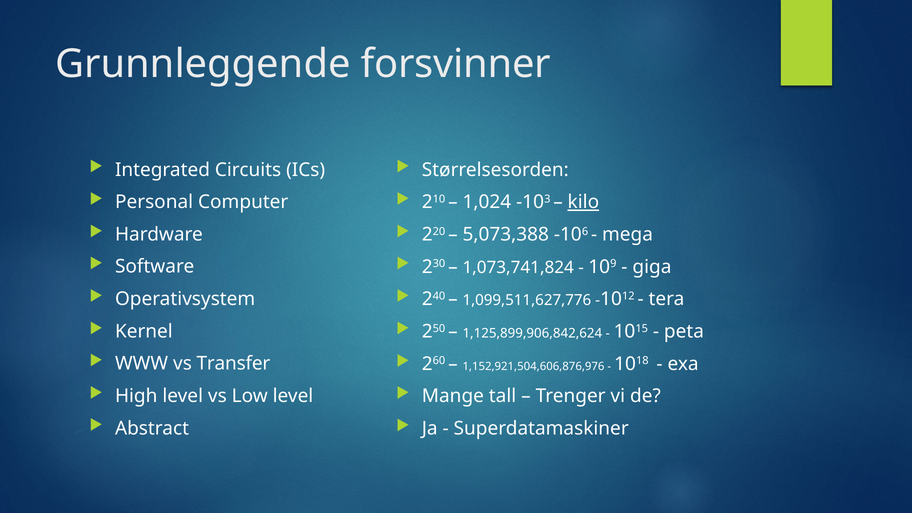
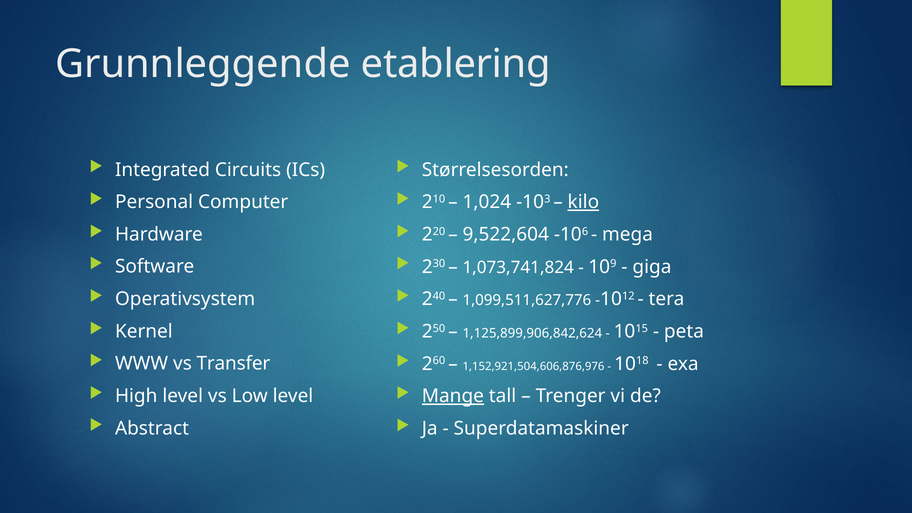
forsvinner: forsvinner -> etablering
5,073,388: 5,073,388 -> 9,522,604
Mange underline: none -> present
